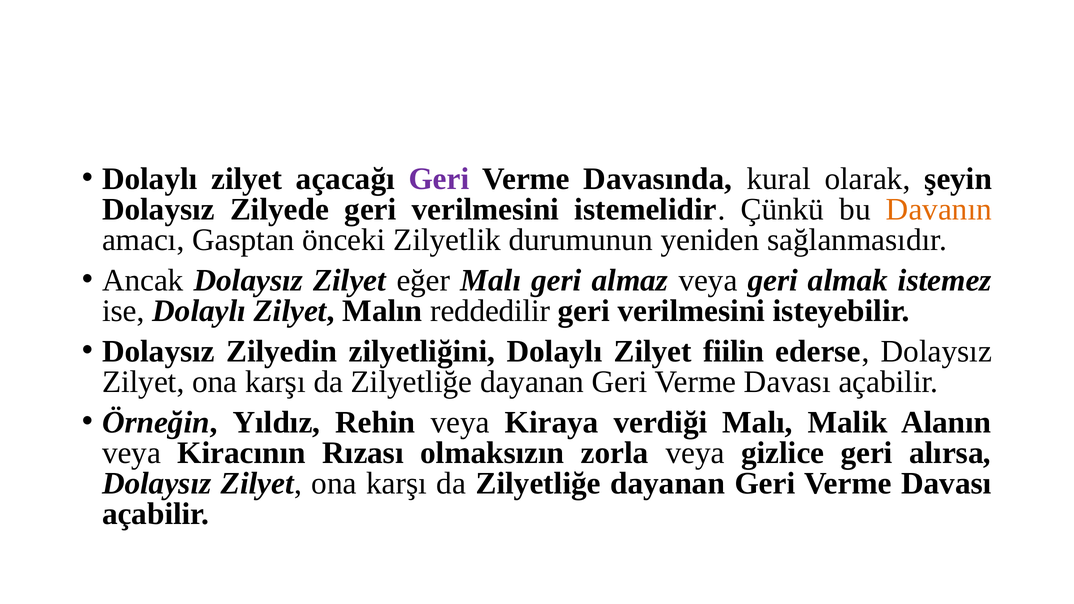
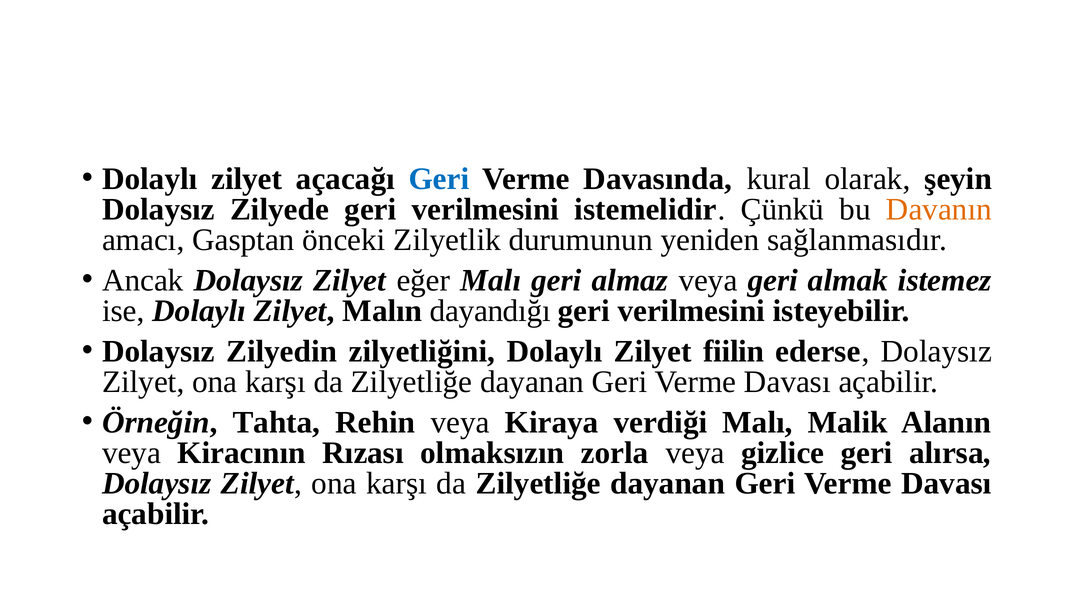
Geri at (439, 179) colour: purple -> blue
reddedilir: reddedilir -> dayandığı
Yıldız: Yıldız -> Tahta
